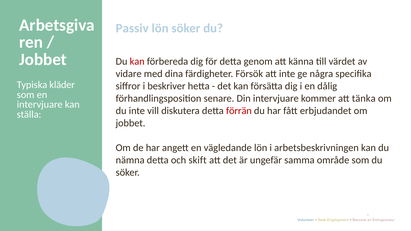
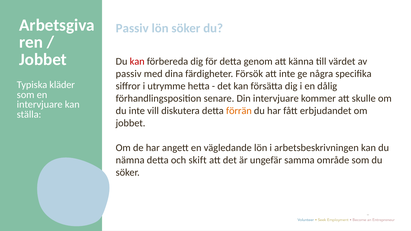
vidare at (129, 74): vidare -> passiv
beskriver: beskriver -> utrymme
tänka: tänka -> skulle
förrän colour: red -> orange
